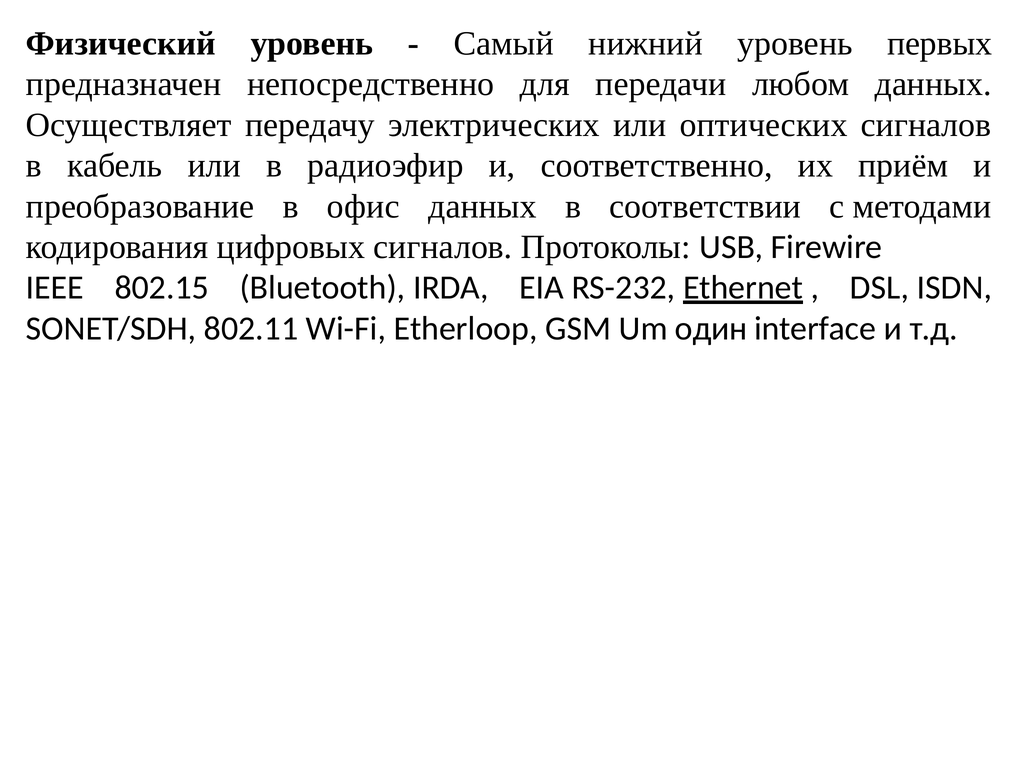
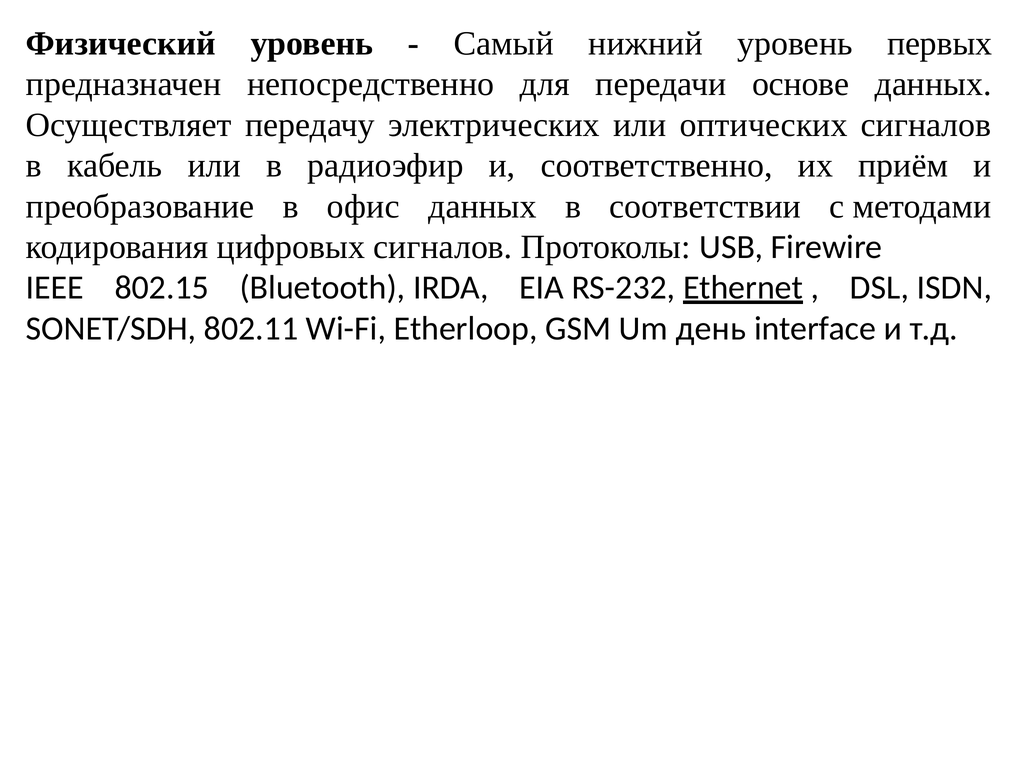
любом: любом -> основе
один: один -> день
